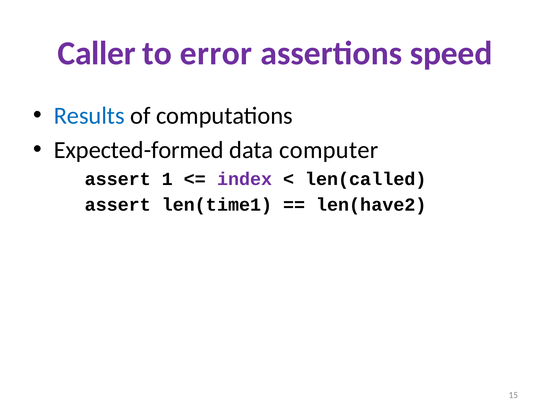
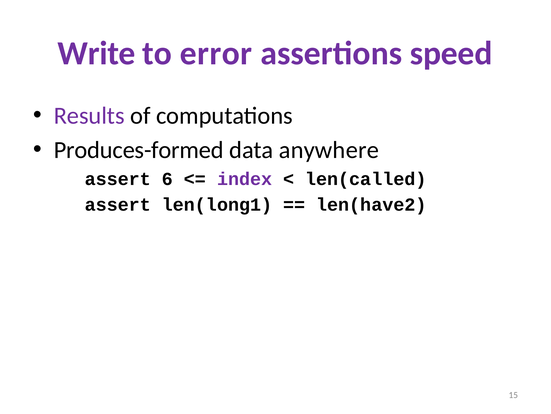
Caller: Caller -> Write
Results colour: blue -> purple
Expected-formed: Expected-formed -> Produces-formed
computer: computer -> anywhere
1: 1 -> 6
len(time1: len(time1 -> len(long1
